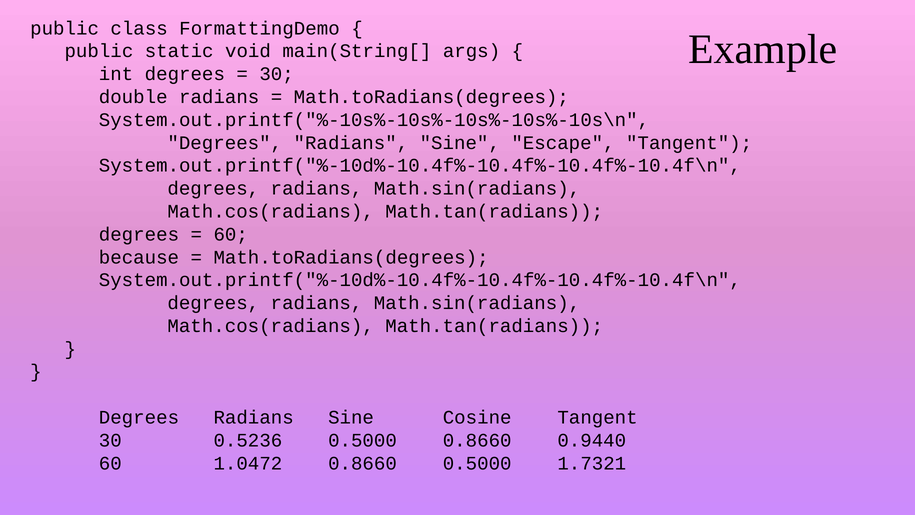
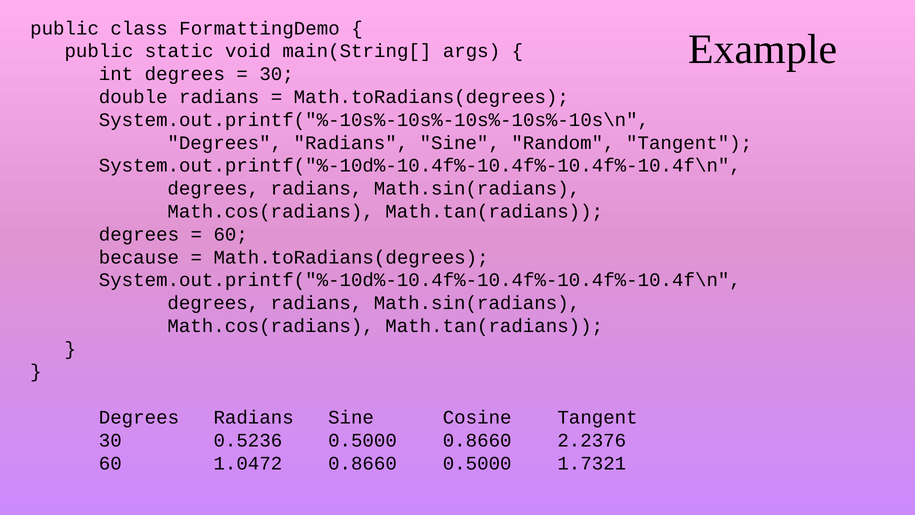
Escape: Escape -> Random
0.9440: 0.9440 -> 2.2376
